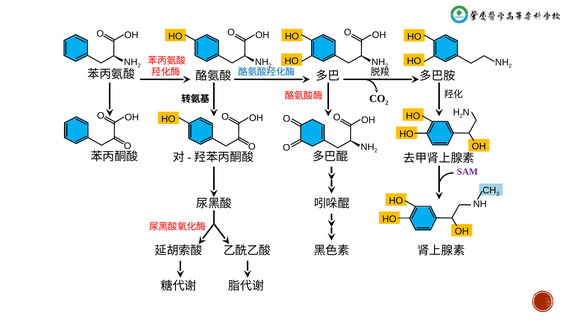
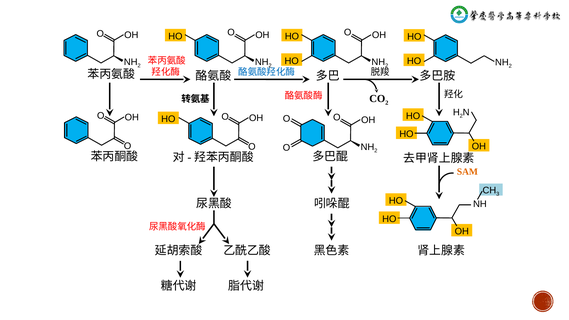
SAM colour: purple -> orange
